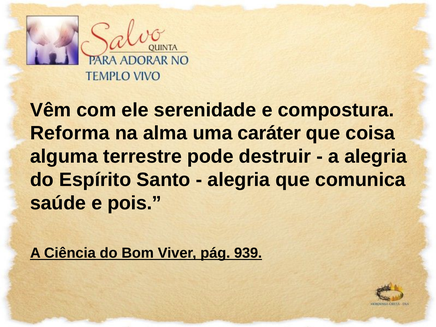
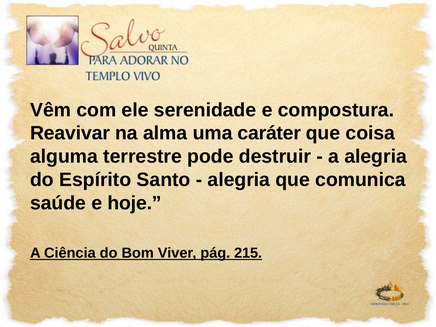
Reforma: Reforma -> Reavivar
pois: pois -> hoje
939: 939 -> 215
